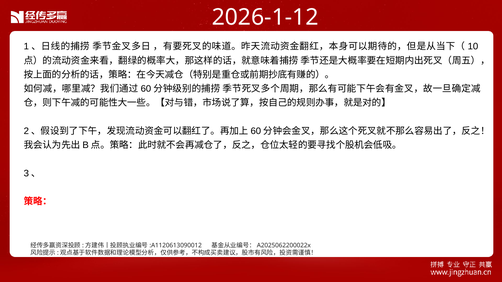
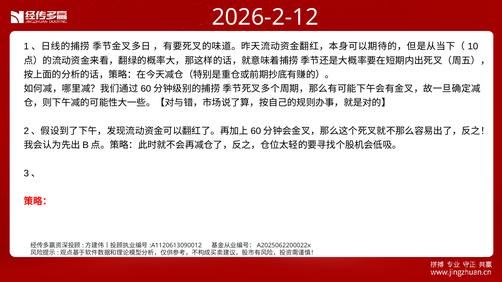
2026-1-12: 2026-1-12 -> 2026-2-12
